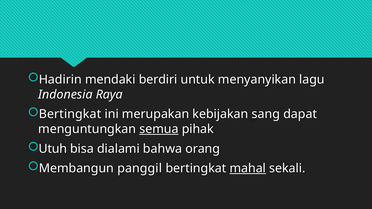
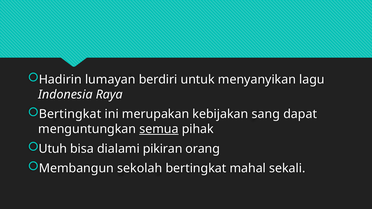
mendaki: mendaki -> lumayan
bahwa: bahwa -> pikiran
panggil: panggil -> sekolah
mahal underline: present -> none
